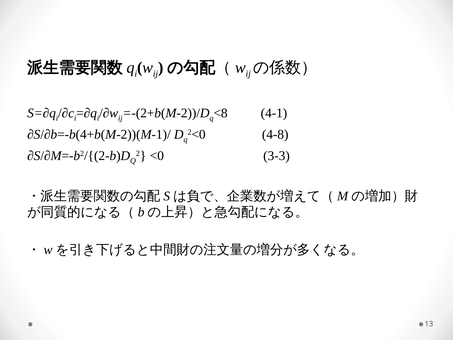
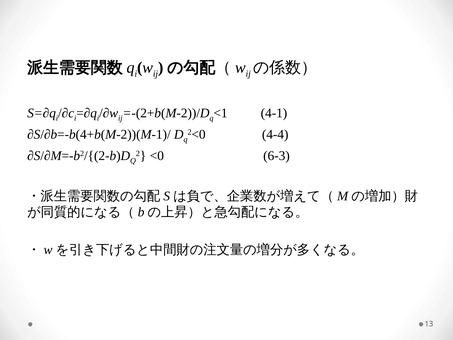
<8: <8 -> <1
4-8: 4-8 -> 4-4
3-3: 3-3 -> 6-3
